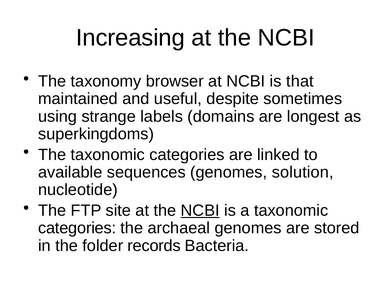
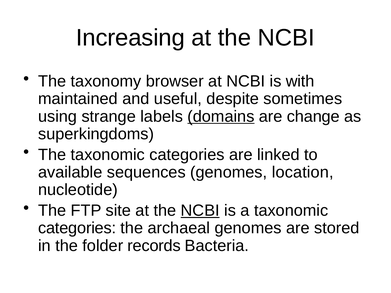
that: that -> with
domains underline: none -> present
longest: longest -> change
solution: solution -> location
